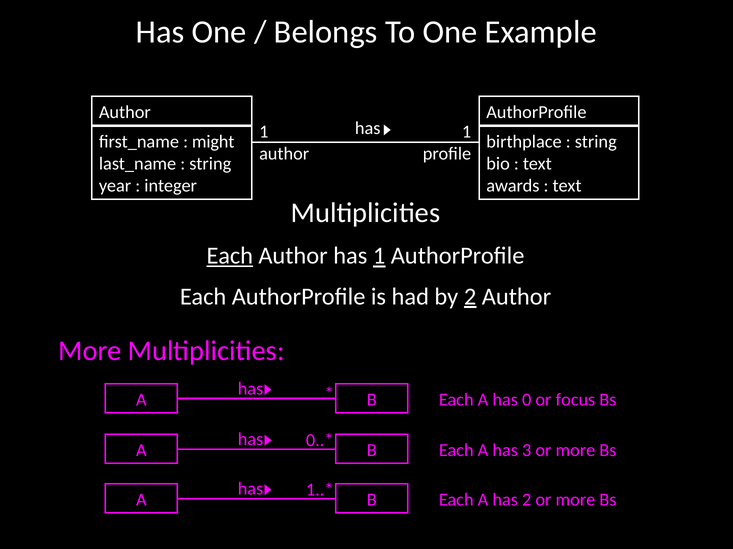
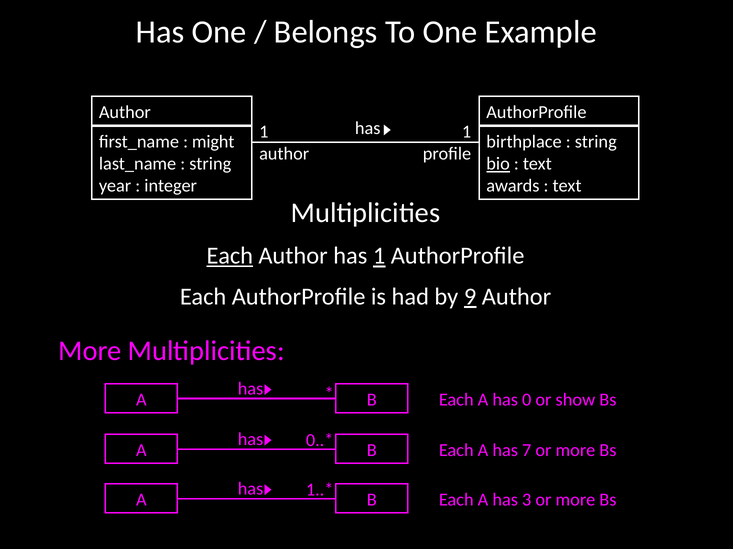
bio underline: none -> present
by 2: 2 -> 9
focus: focus -> show
3: 3 -> 7
has 2: 2 -> 3
